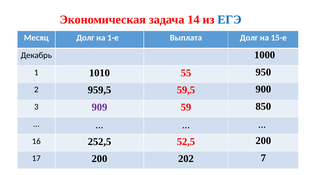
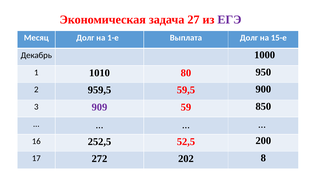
14: 14 -> 27
ЕГЭ colour: blue -> purple
55: 55 -> 80
17 200: 200 -> 272
7: 7 -> 8
